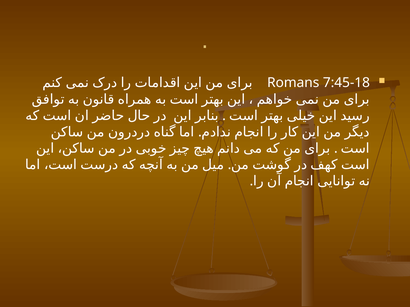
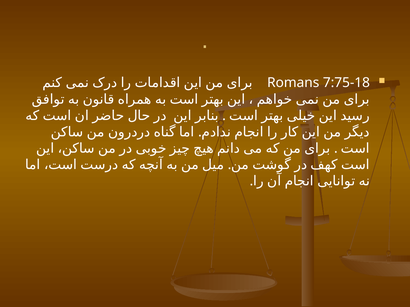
7:45-18: 7:45-18 -> 7:75-18
